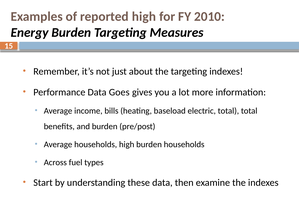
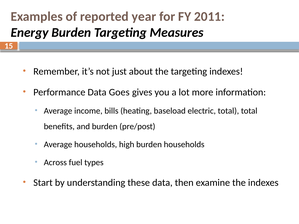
reported high: high -> year
2010: 2010 -> 2011
